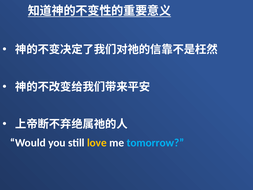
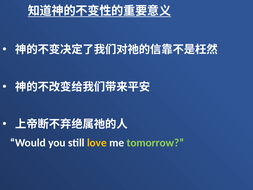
tomorrow colour: light blue -> light green
